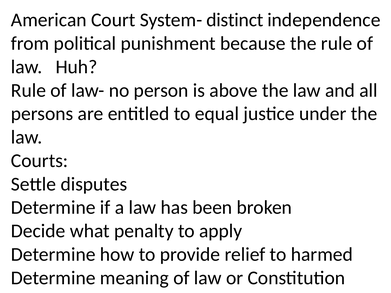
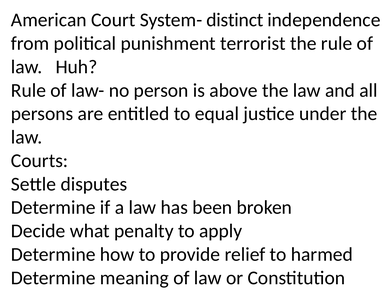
because: because -> terrorist
